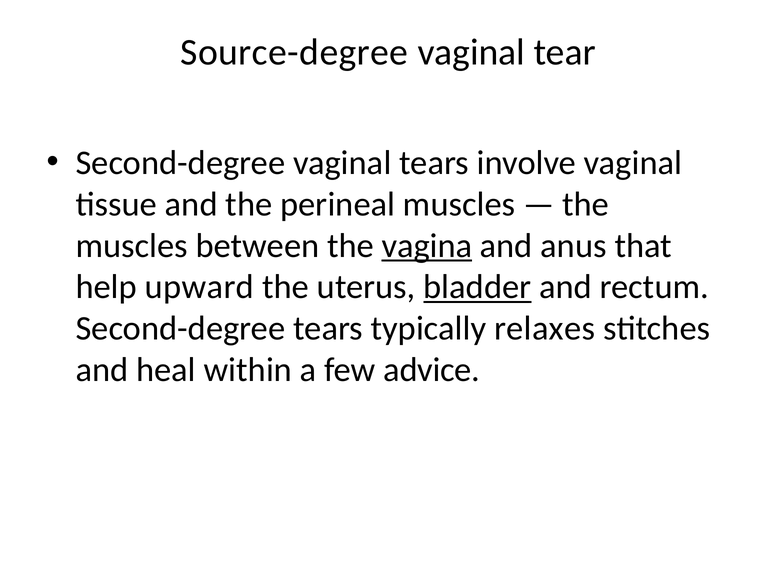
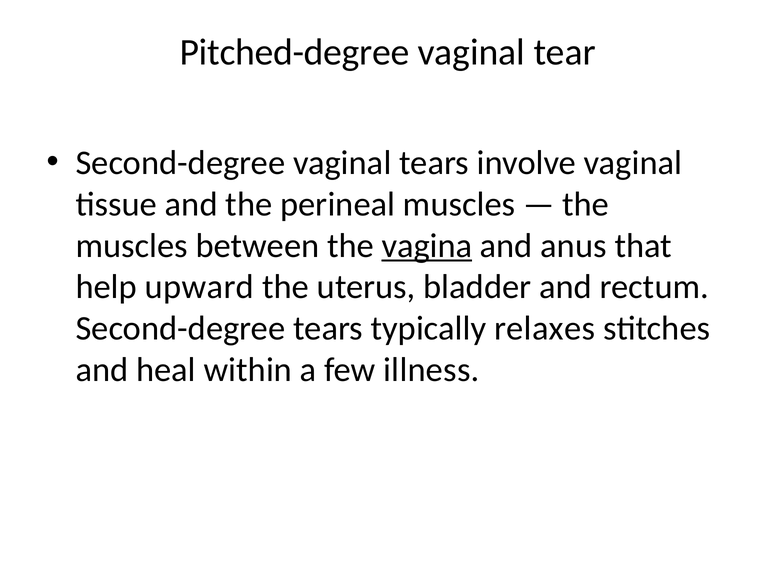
Source-degree: Source-degree -> Pitched-degree
bladder underline: present -> none
advice: advice -> illness
